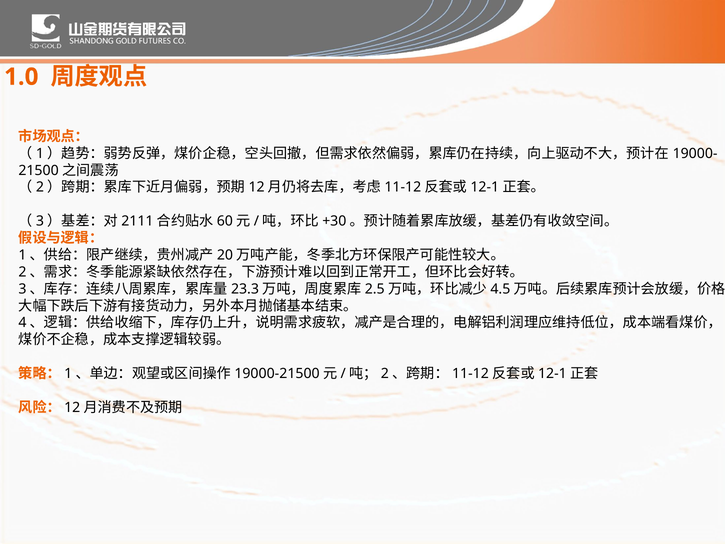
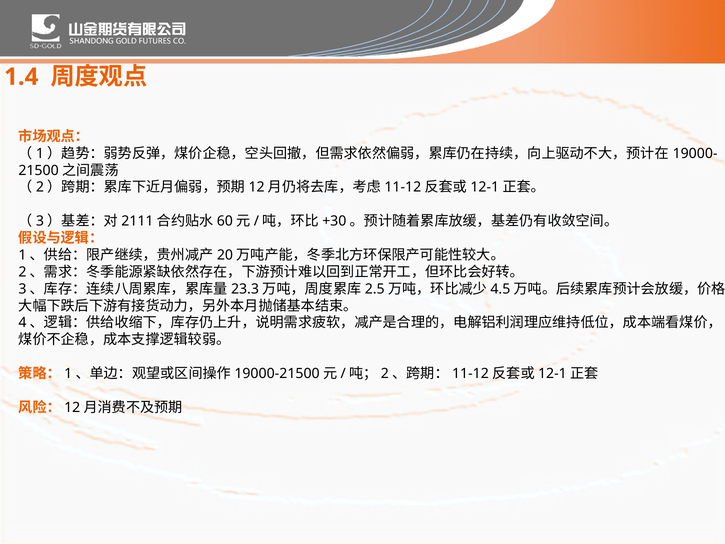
1.0: 1.0 -> 1.4
